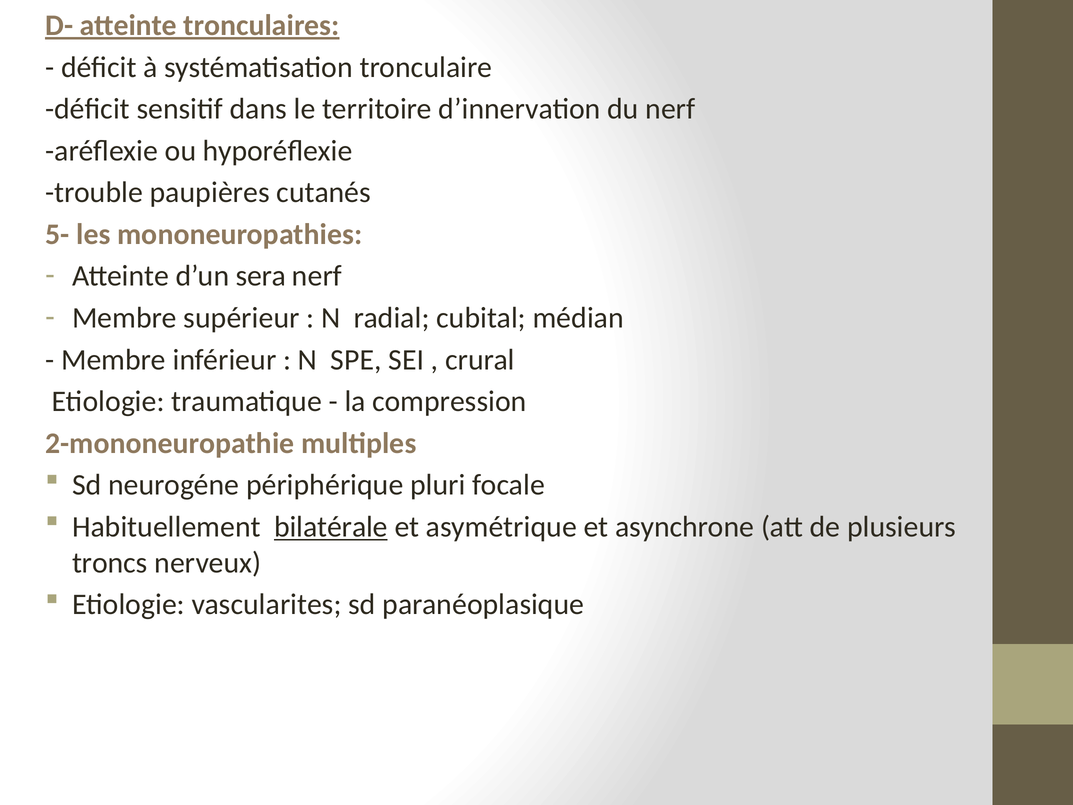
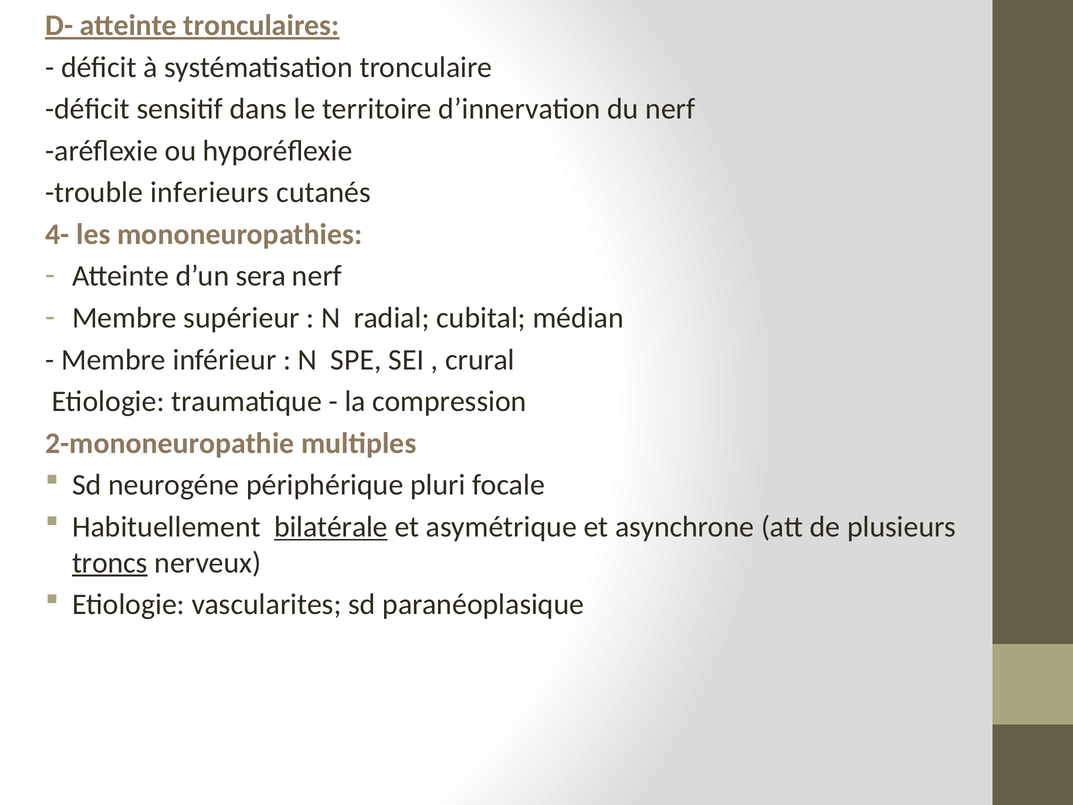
paupières: paupières -> inferieurs
5-: 5- -> 4-
troncs underline: none -> present
